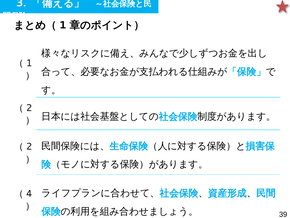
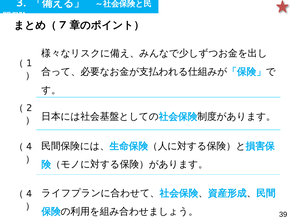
1 at (63, 25): 1 -> 7
2 at (29, 146): 2 -> 4
